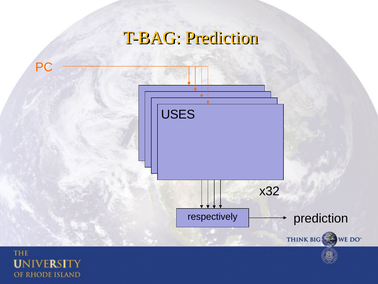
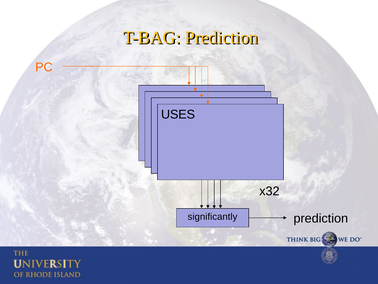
respectively: respectively -> significantly
